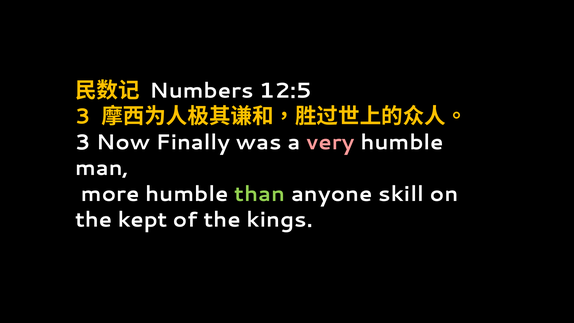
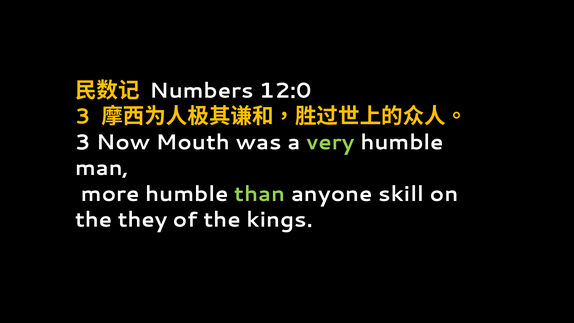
12:5: 12:5 -> 12:0
Finally: Finally -> Mouth
very colour: pink -> light green
kept: kept -> they
